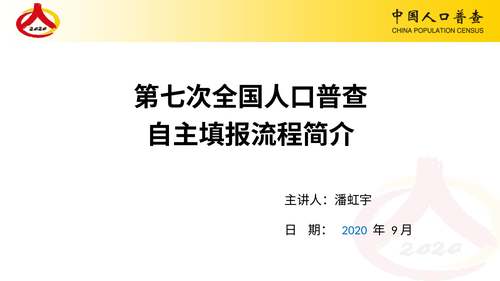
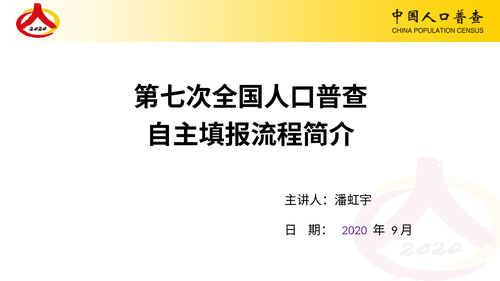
2020 colour: blue -> purple
